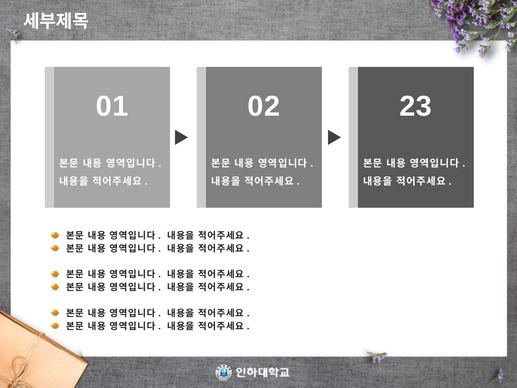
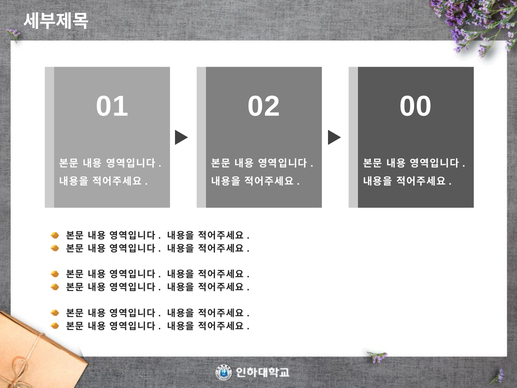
23: 23 -> 00
